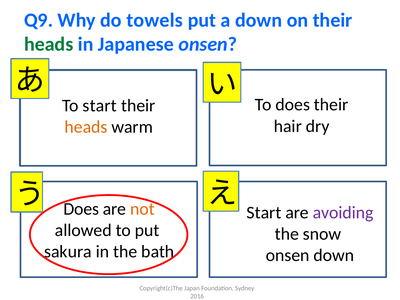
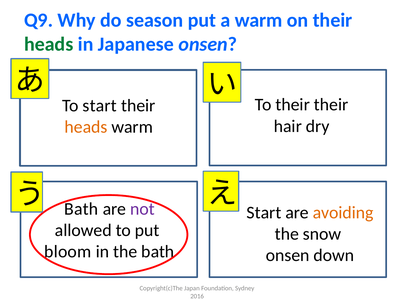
towels: towels -> season
a down: down -> warm
To does: does -> their
Does at (81, 209): Does -> Bath
not colour: orange -> purple
avoiding colour: purple -> orange
sakura: sakura -> bloom
